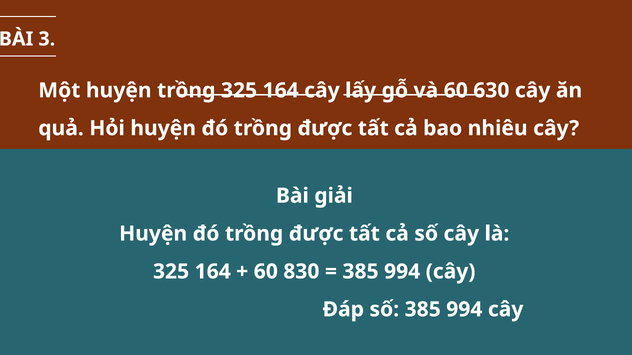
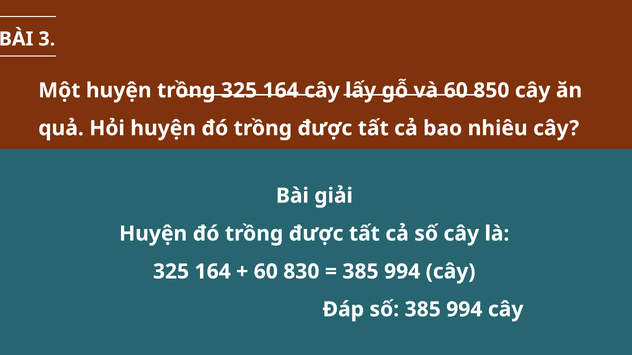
630: 630 -> 850
